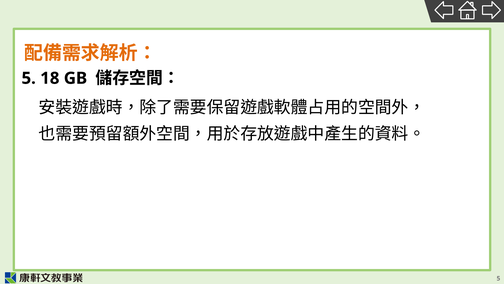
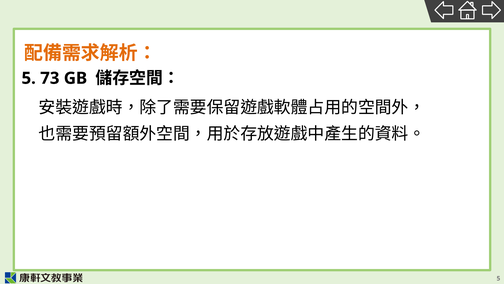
18: 18 -> 73
